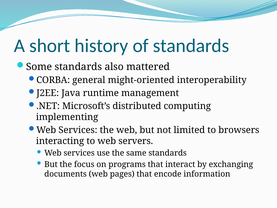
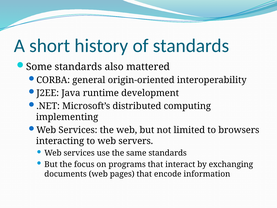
might-oriented: might-oriented -> origin-oriented
management: management -> development
